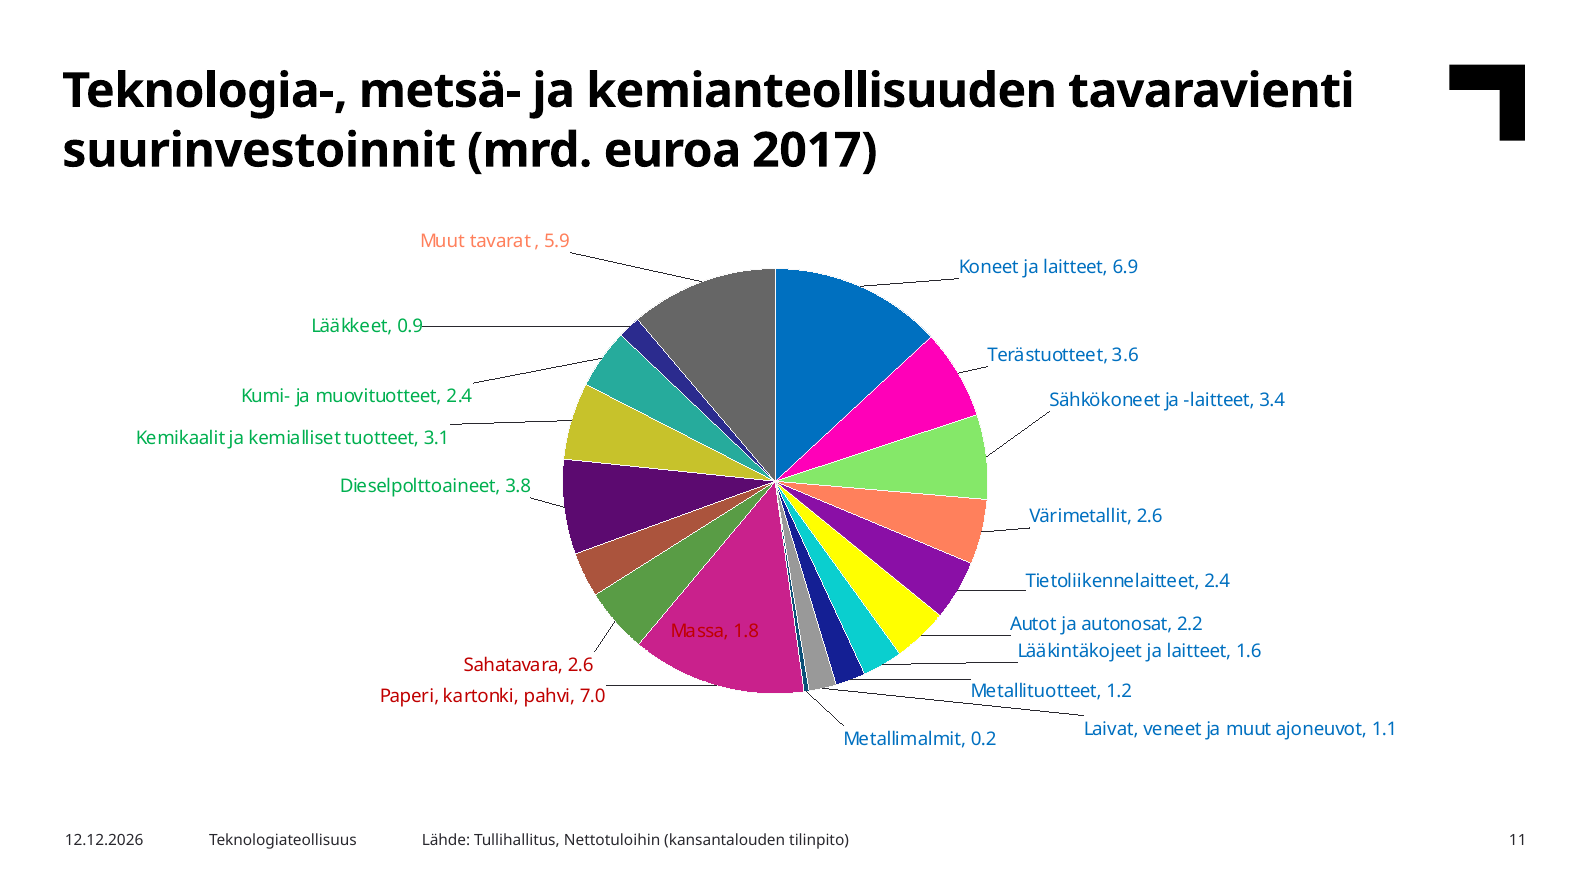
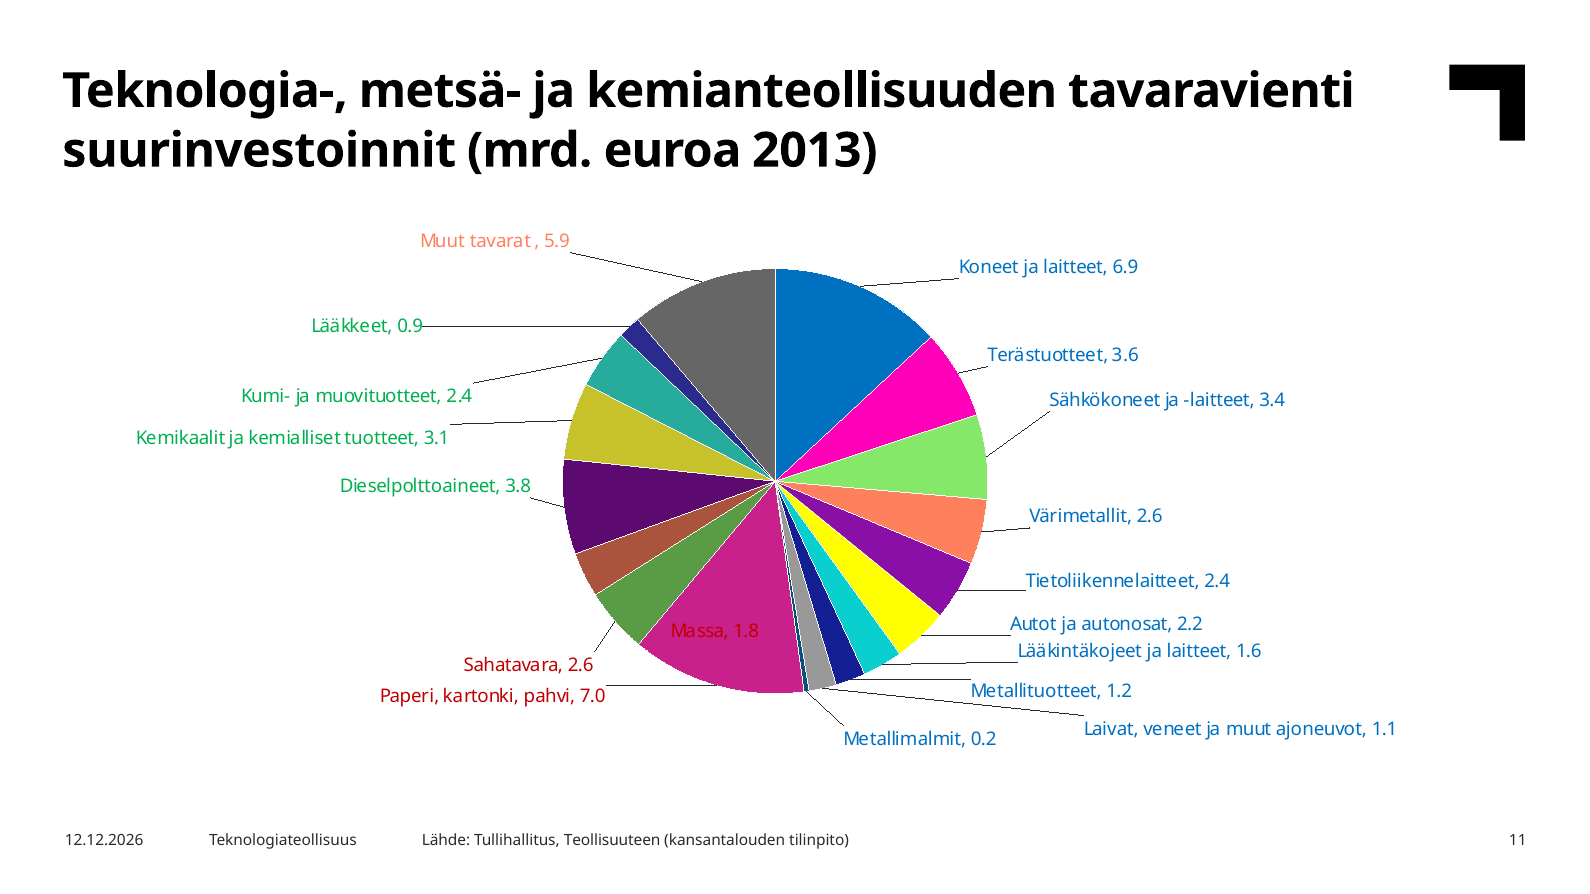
2017: 2017 -> 2013
Nettotuloihin: Nettotuloihin -> Teollisuuteen
